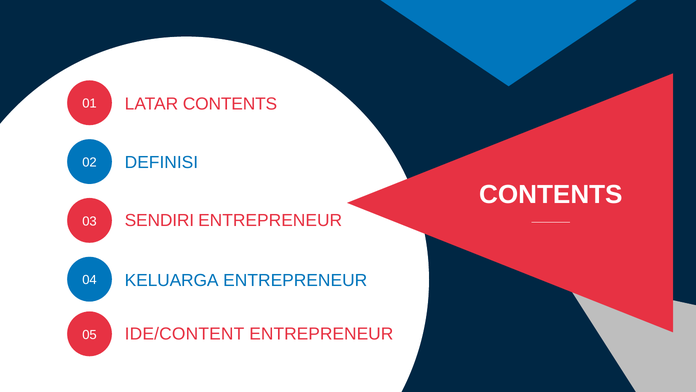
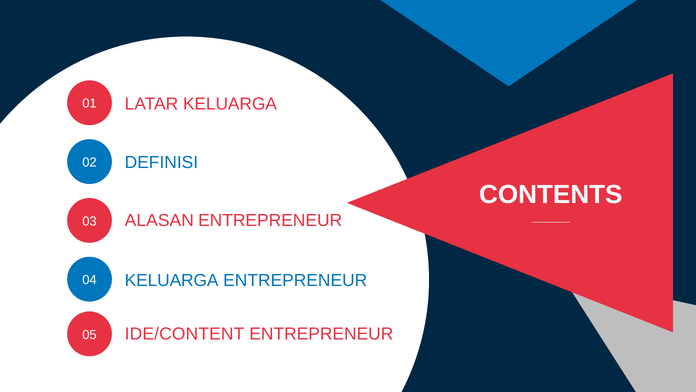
LATAR CONTENTS: CONTENTS -> KELUARGA
SENDIRI: SENDIRI -> ALASAN
